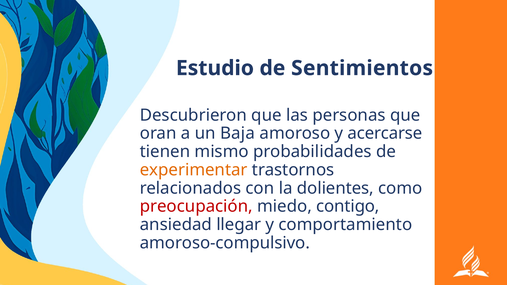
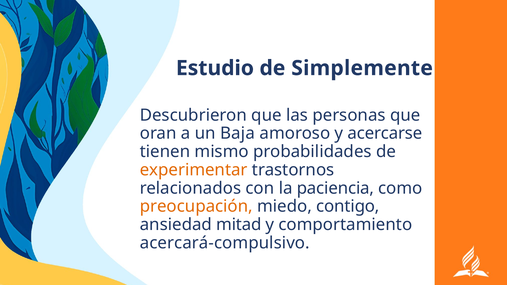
Sentimientos: Sentimientos -> Simplemente
dolientes: dolientes -> paciencia
preocupación colour: red -> orange
llegar: llegar -> mitad
amoroso-compulsivo: amoroso-compulsivo -> acercará-compulsivo
